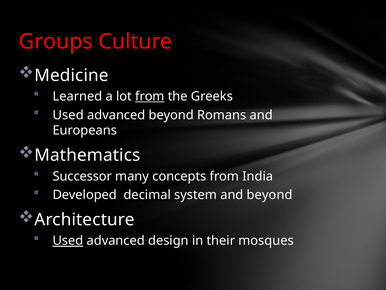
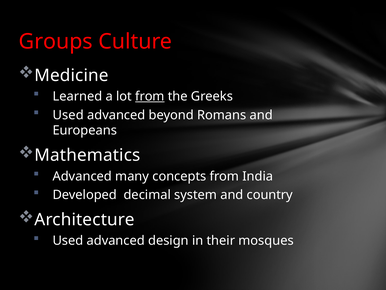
Successor at (82, 176): Successor -> Advanced
and beyond: beyond -> country
Used at (68, 240) underline: present -> none
